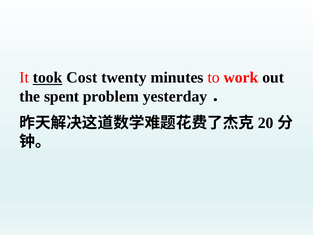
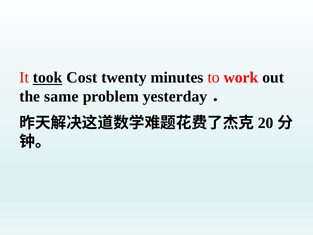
spent: spent -> same
